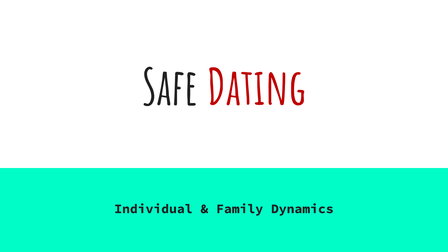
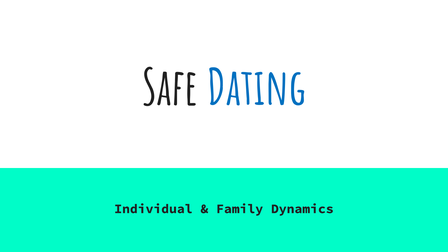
Dating colour: red -> blue
